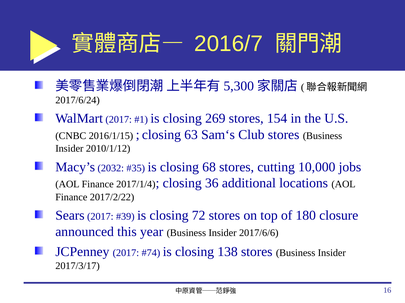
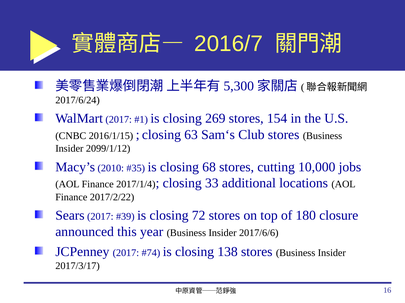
2010/1/12: 2010/1/12 -> 2099/1/12
2032: 2032 -> 2010
36: 36 -> 33
